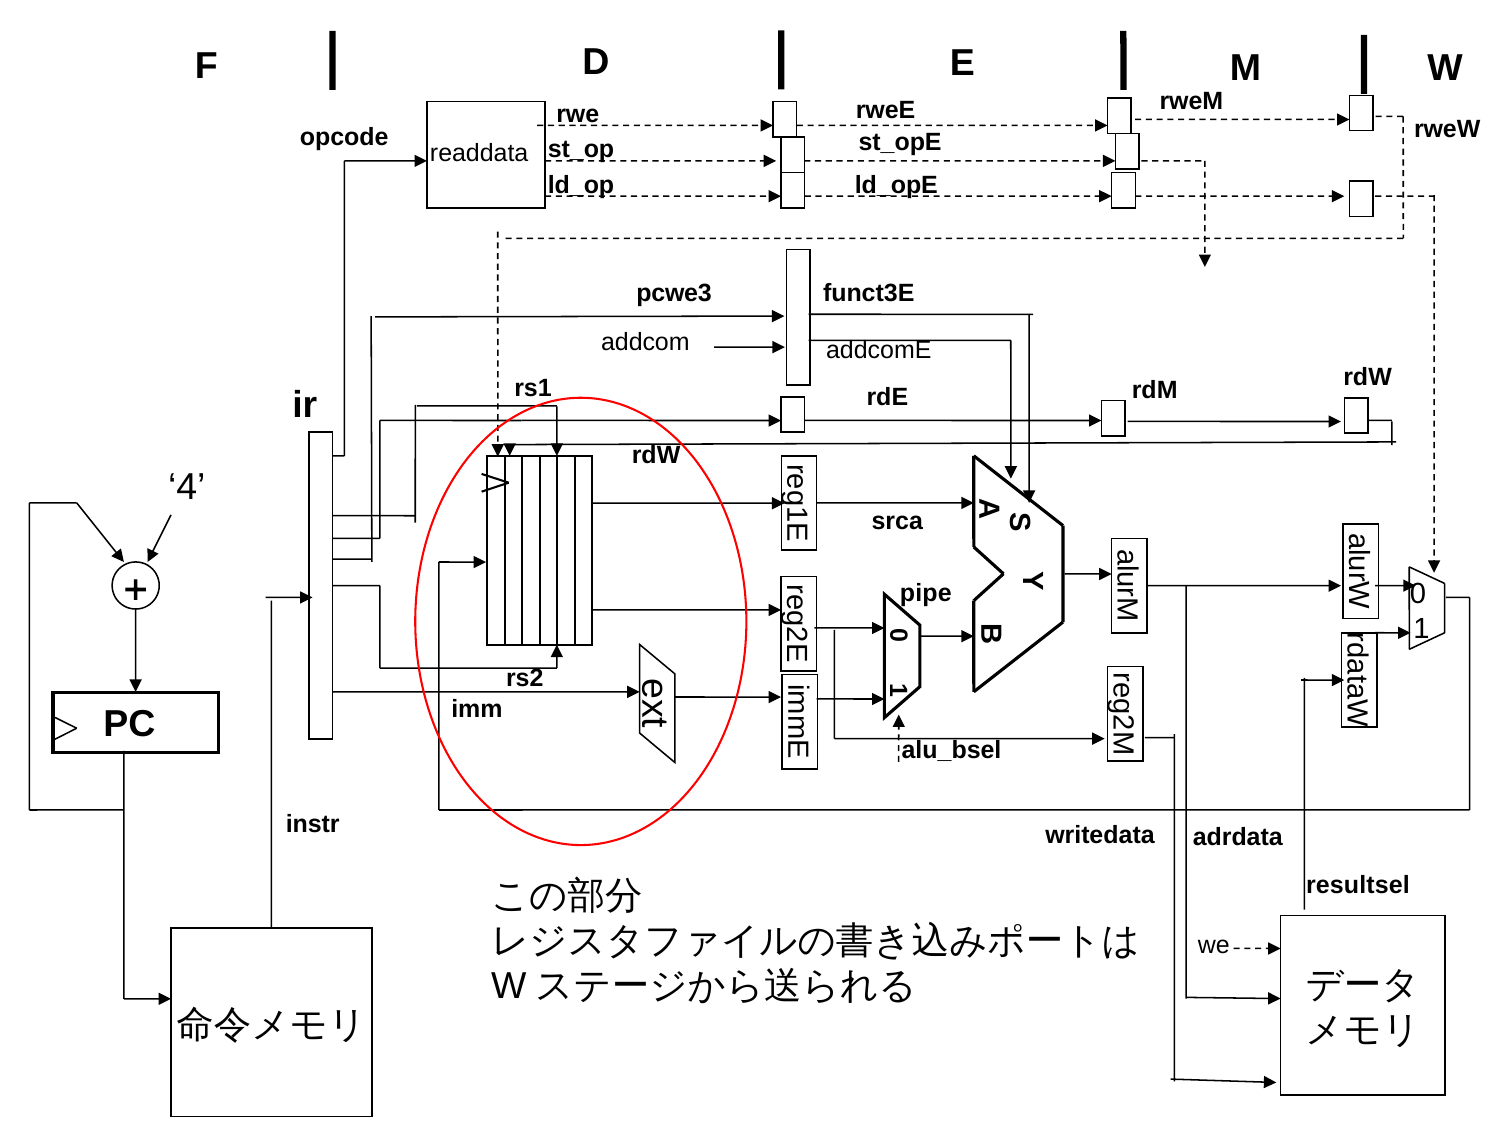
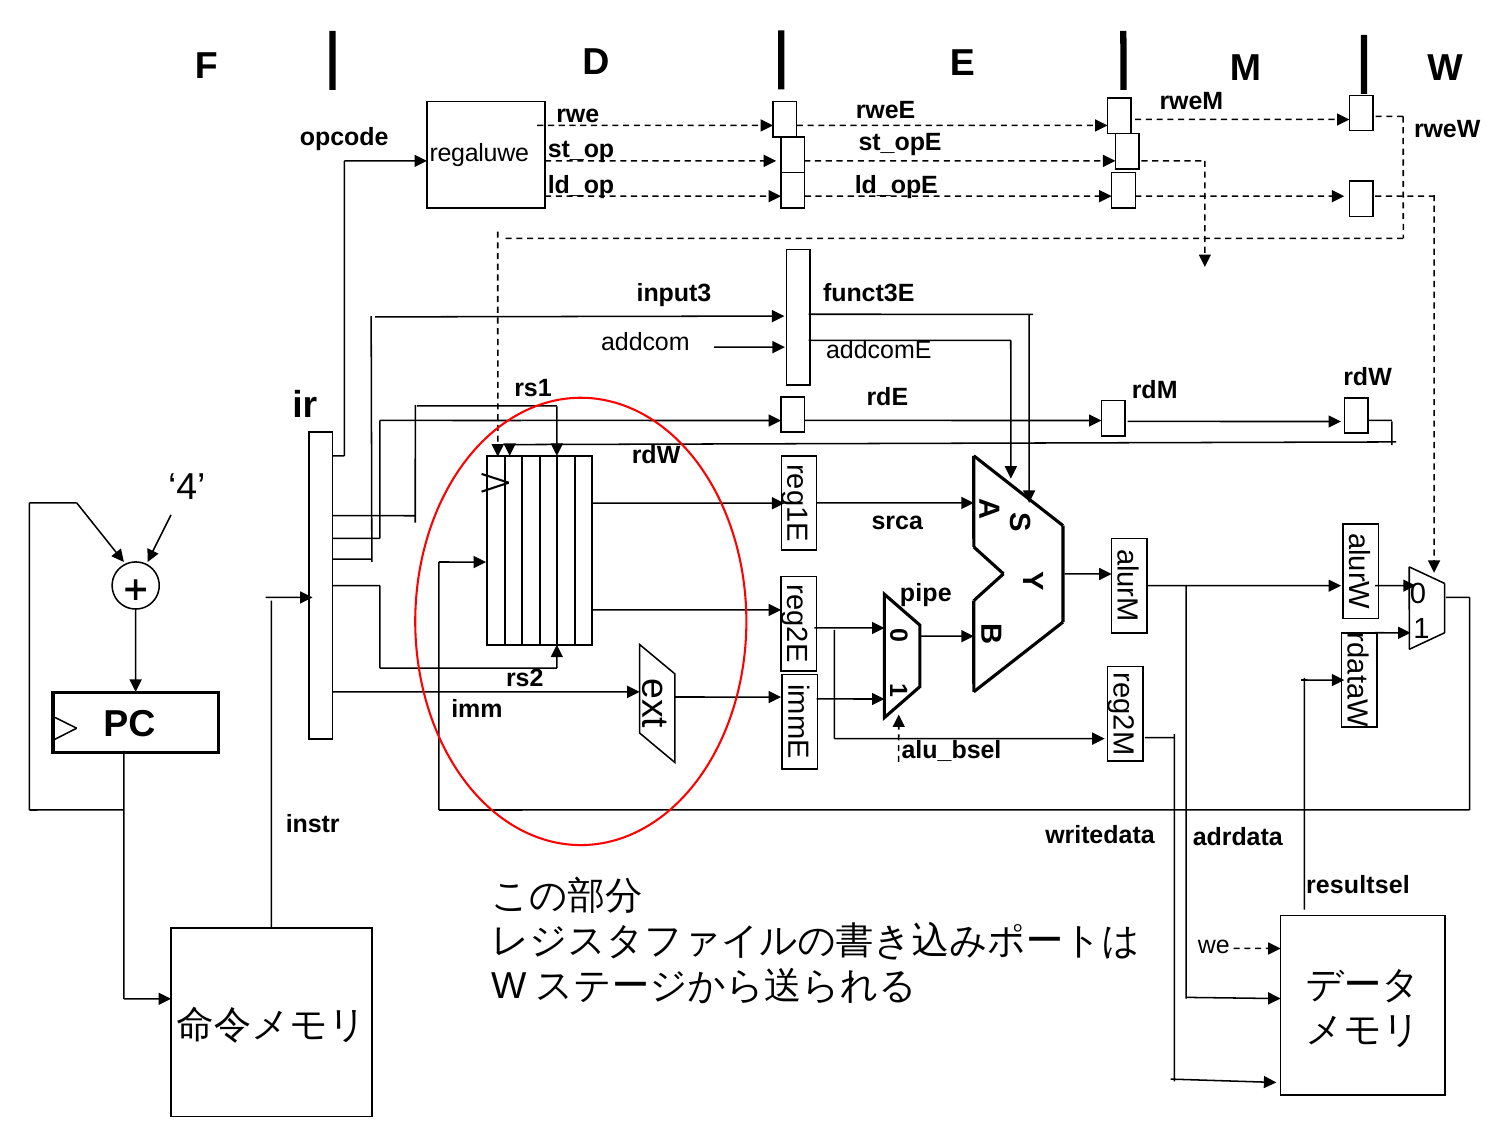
readdata: readdata -> regaluwe
pcwe3: pcwe3 -> input3
